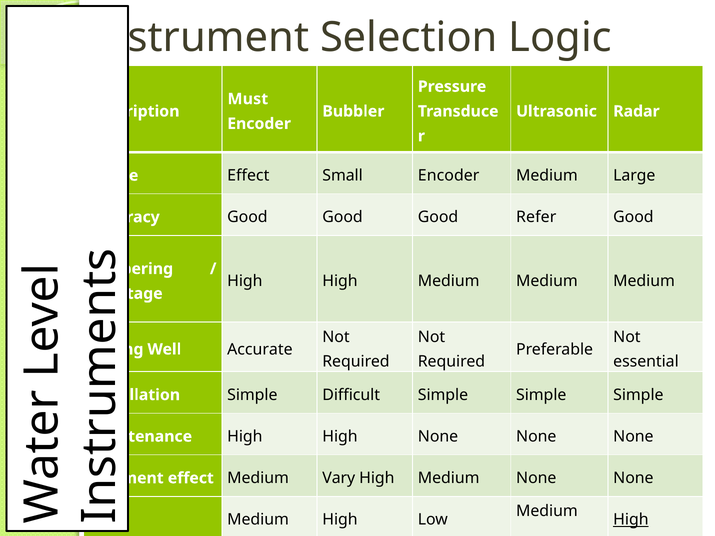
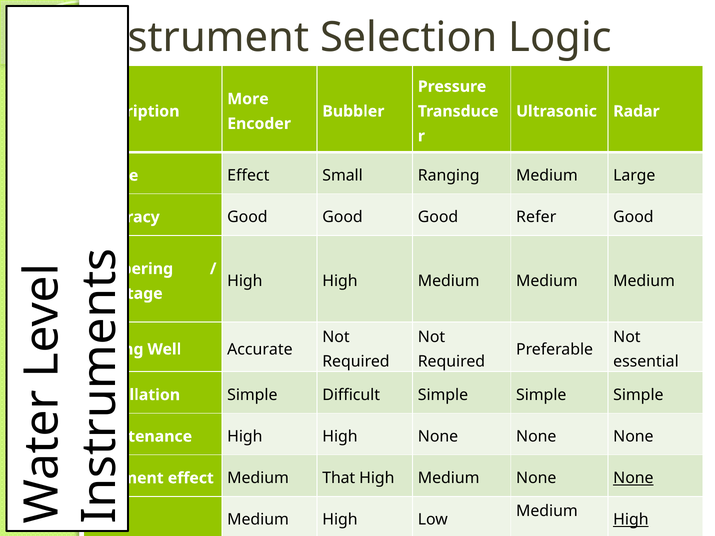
Must: Must -> More
Small Encoder: Encoder -> Ranging
Vary: Vary -> That
None at (633, 478) underline: none -> present
